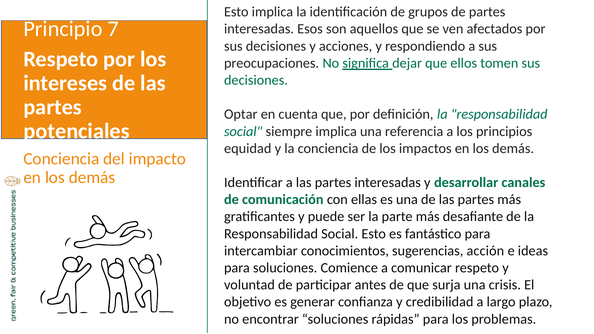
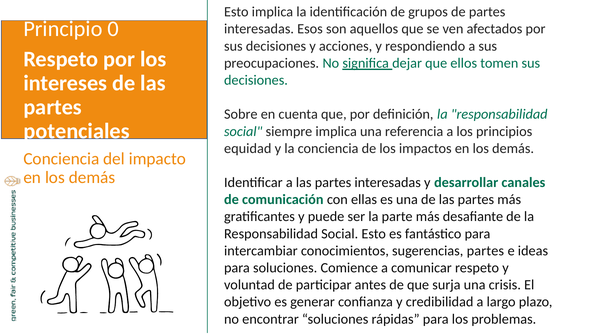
7: 7 -> 0
Optar: Optar -> Sobre
sugerencias acción: acción -> partes
